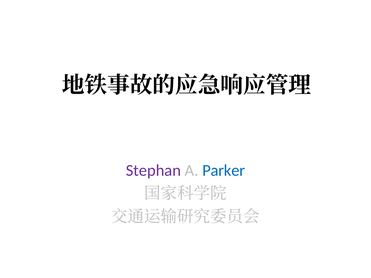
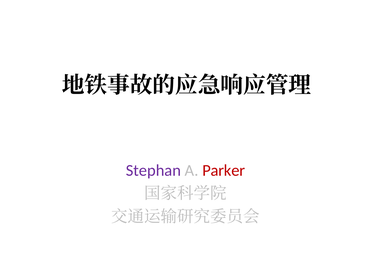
Parker colour: blue -> red
